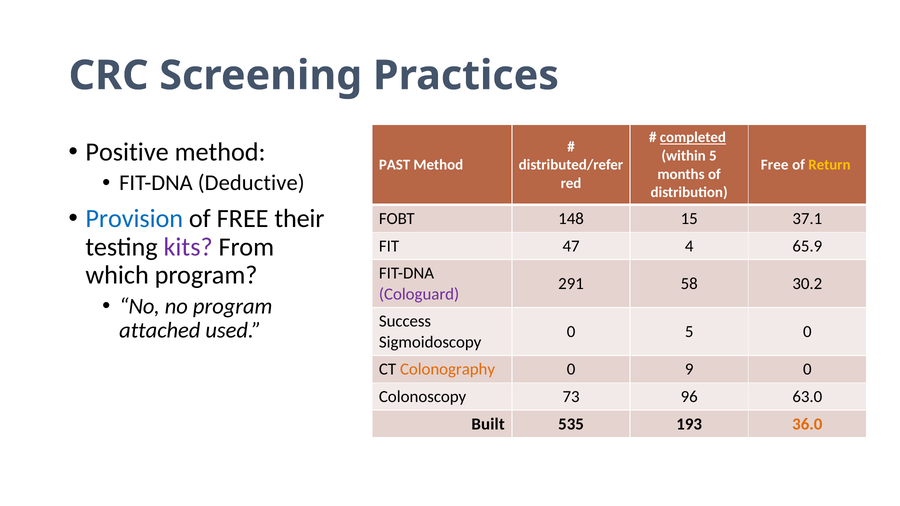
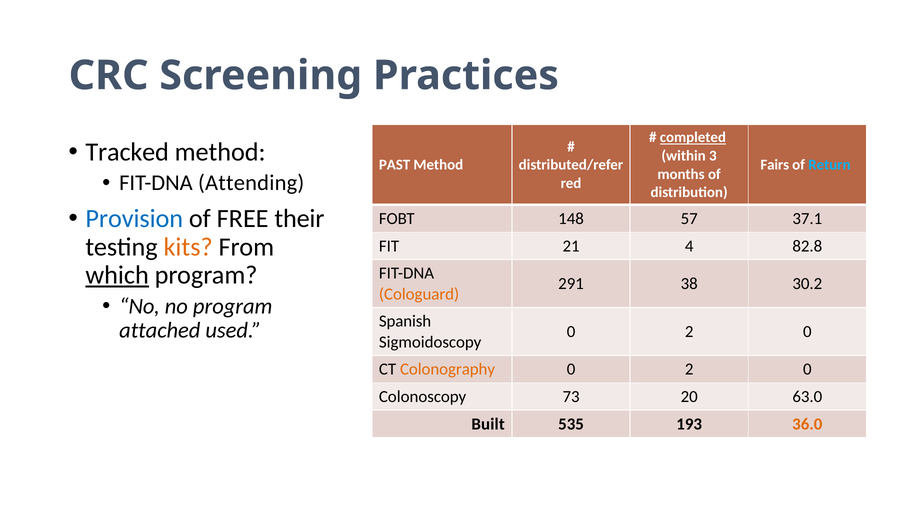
Positive: Positive -> Tracked
within 5: 5 -> 3
Free at (775, 165): Free -> Fairs
Return colour: yellow -> light blue
Deductive: Deductive -> Attending
15: 15 -> 57
kits colour: purple -> orange
47: 47 -> 21
65.9: 65.9 -> 82.8
which underline: none -> present
58: 58 -> 38
Cologuard colour: purple -> orange
Success: Success -> Spanish
5 at (689, 332): 5 -> 2
9 at (689, 369): 9 -> 2
96: 96 -> 20
